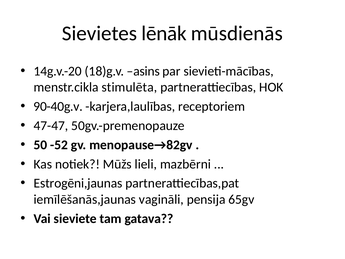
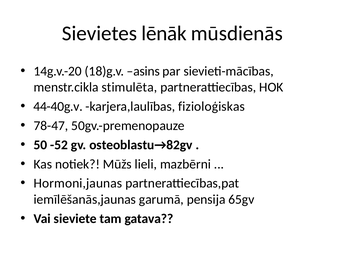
90-40g.v: 90-40g.v -> 44-40g.v
receptoriem: receptoriem -> fizioloģiskas
47-47: 47-47 -> 78-47
menopause→82gv: menopause→82gv -> osteoblastu→82gv
Estrogēni,jaunas: Estrogēni,jaunas -> Hormoni,jaunas
vagināli: vagināli -> garumā
